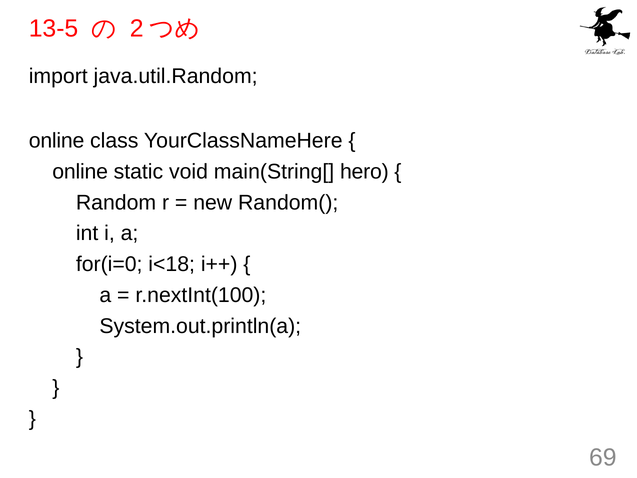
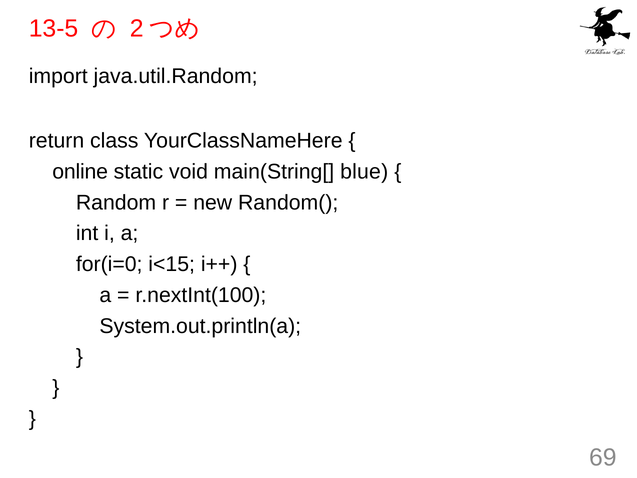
online at (57, 141): online -> return
hero: hero -> blue
i<18: i<18 -> i<15
